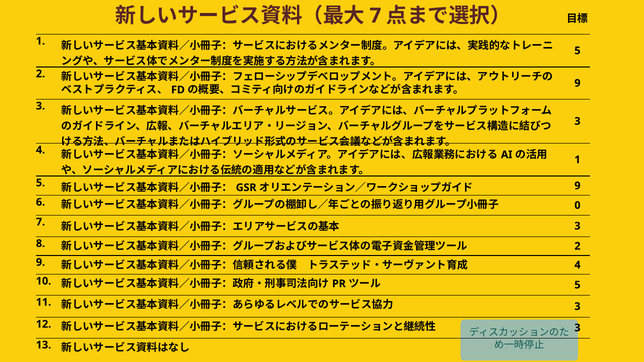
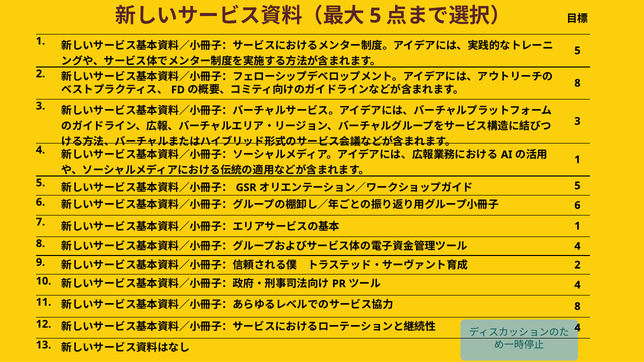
7 at (375, 16): 7 -> 5
9 at (577, 83): 9 -> 8
9 at (577, 186): 9 -> 5
0 at (577, 205): 0 -> 6
3 at (577, 226): 3 -> 1
2 at (577, 246): 2 -> 4
4 at (577, 265): 4 -> 2
5 at (577, 285): 5 -> 4
3 at (577, 307): 3 -> 8
3 at (577, 328): 3 -> 4
